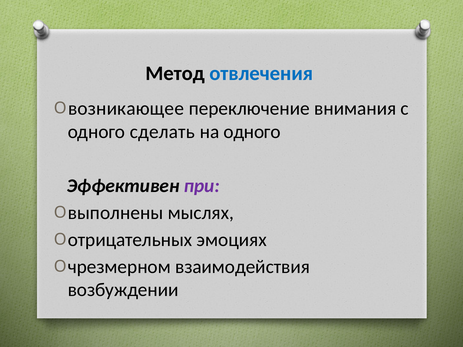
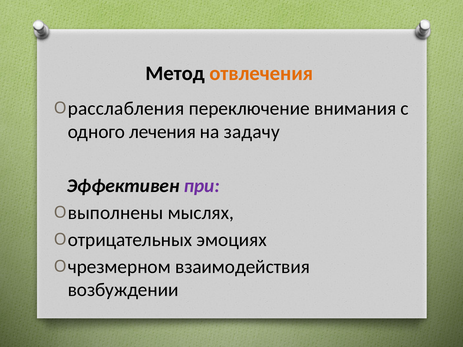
отвлечения colour: blue -> orange
возникающее: возникающее -> расслабления
сделать: сделать -> лечения
на одного: одного -> задачу
